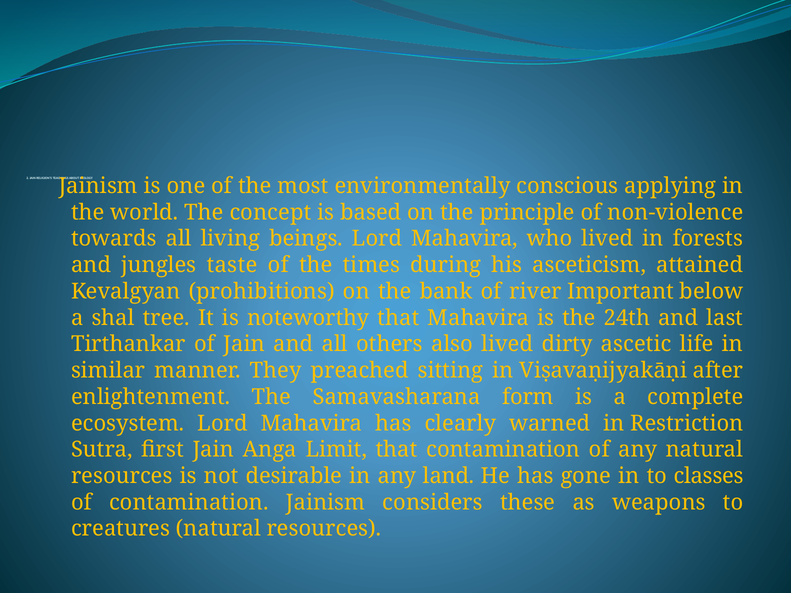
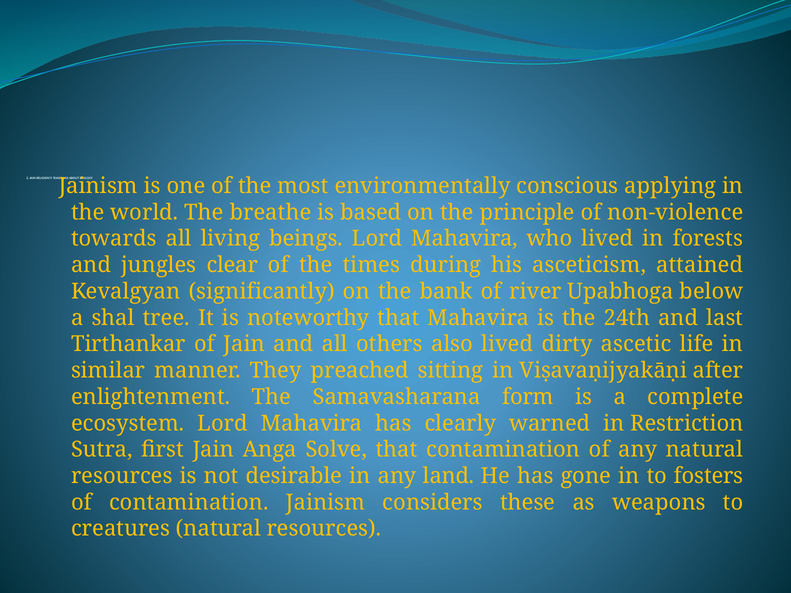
concept: concept -> breathe
taste: taste -> clear
prohibitions: prohibitions -> significantly
Important: Important -> Upabhoga
Limit: Limit -> Solve
classes: classes -> fosters
